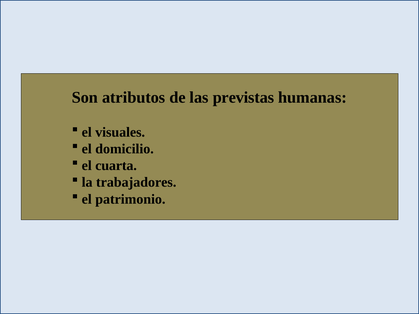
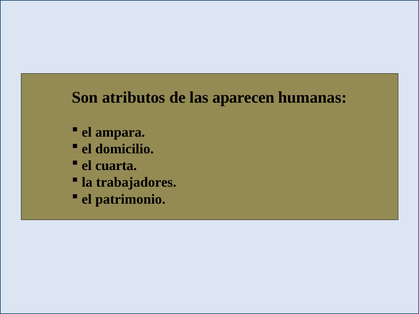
previstas: previstas -> aparecen
visuales: visuales -> ampara
